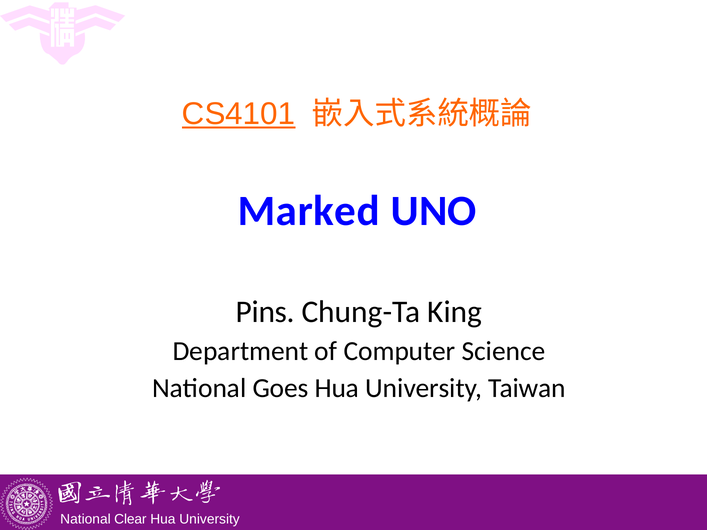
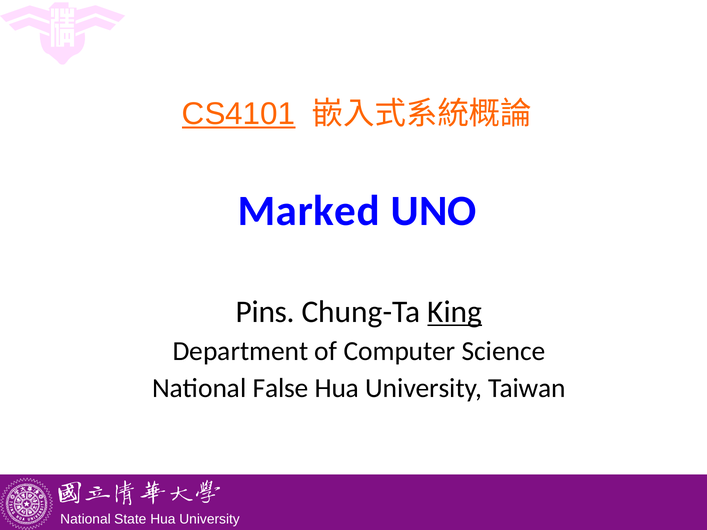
King underline: none -> present
Goes: Goes -> False
Clear: Clear -> State
